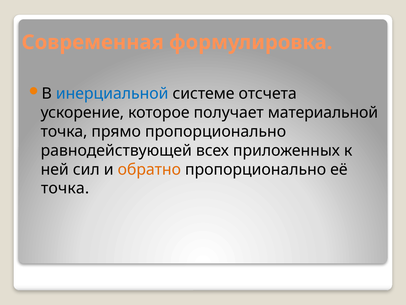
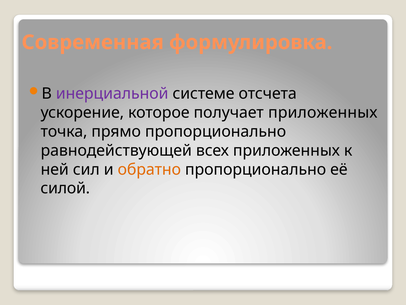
инерциальной colour: blue -> purple
получает материальной: материальной -> приложенных
точка at (65, 188): точка -> силой
